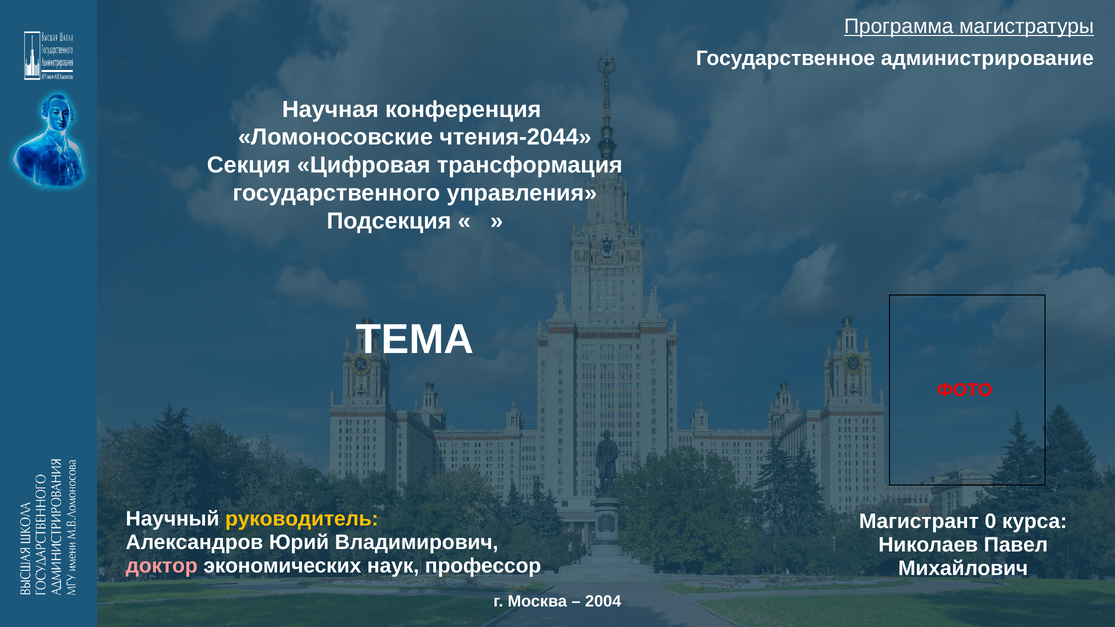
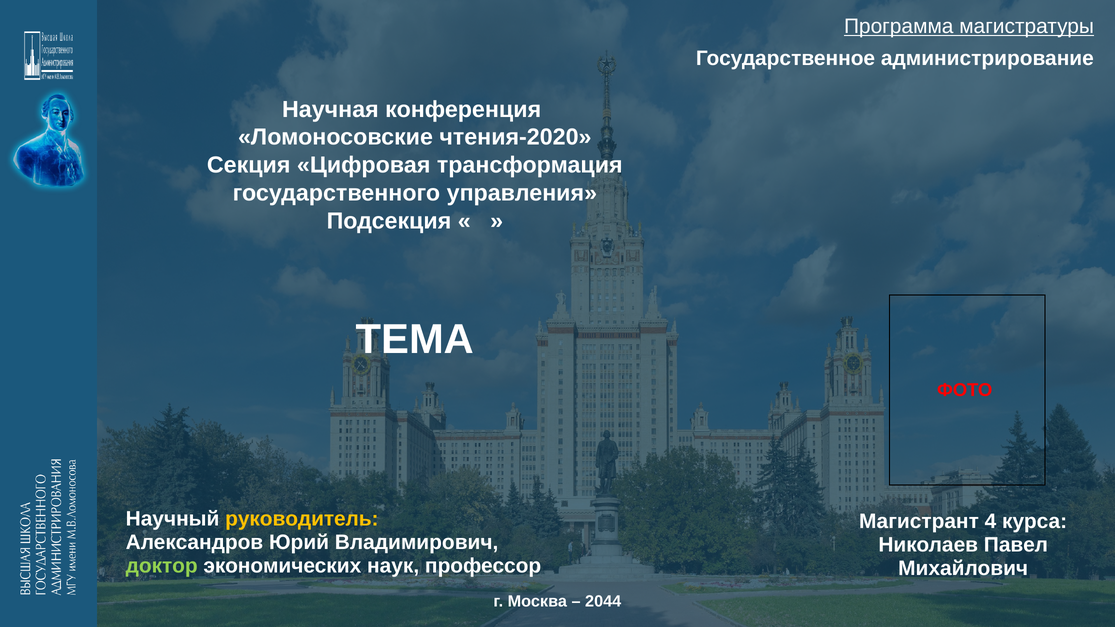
чтения-2044: чтения-2044 -> чтения-2020
0: 0 -> 4
доктор colour: pink -> light green
2004: 2004 -> 2044
